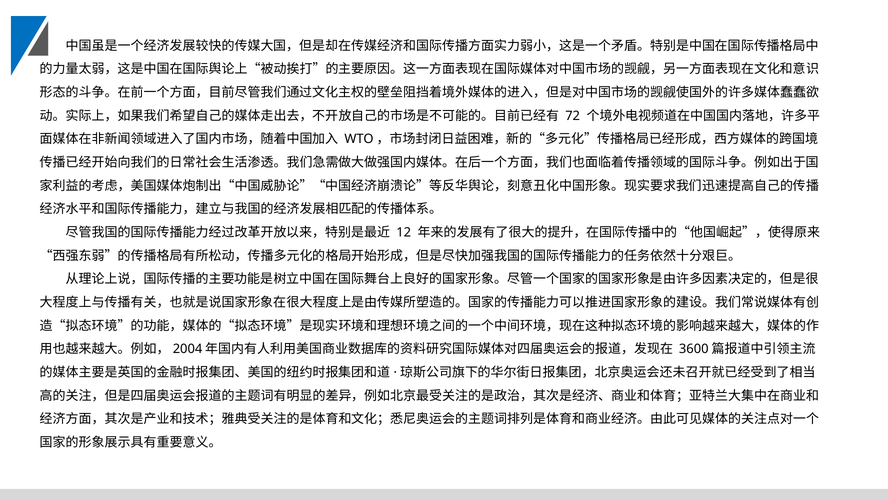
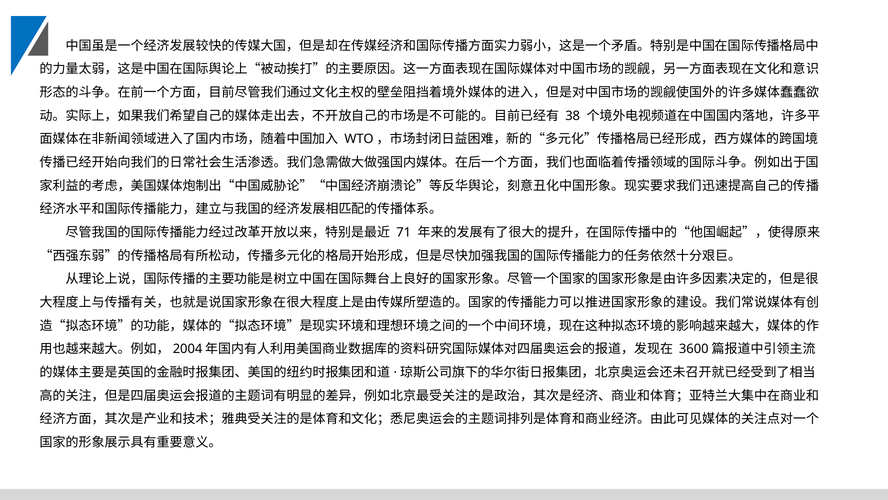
72: 72 -> 38
12: 12 -> 71
